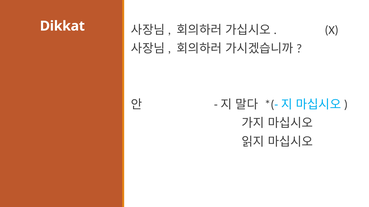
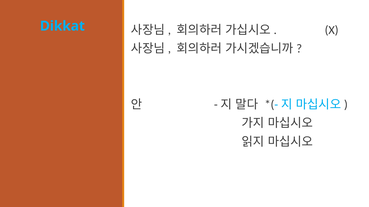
Dikkat colour: white -> light blue
